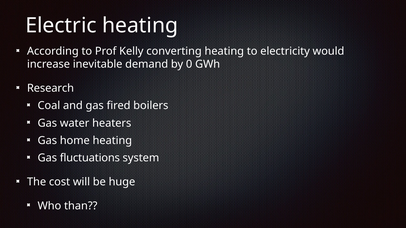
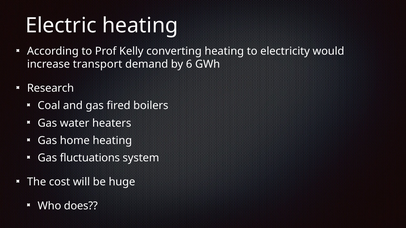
inevitable: inevitable -> transport
0: 0 -> 6
than: than -> does
